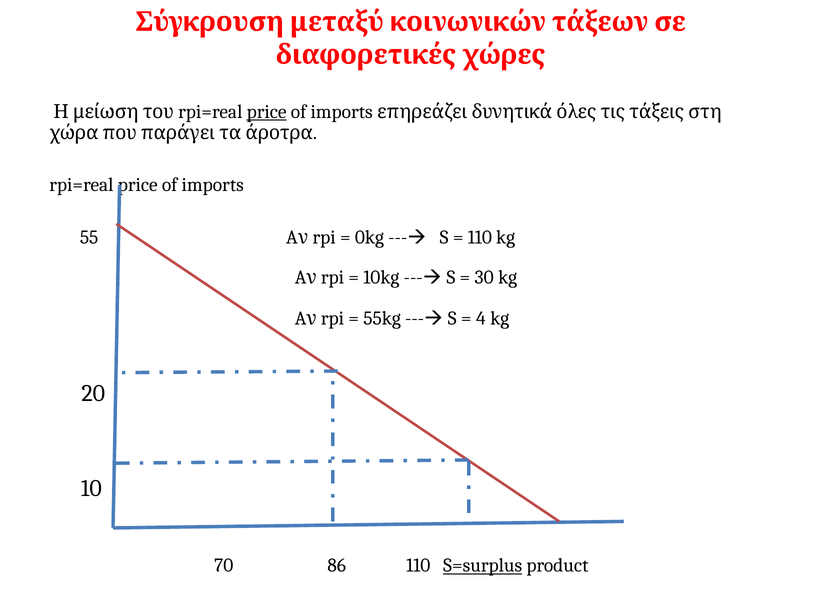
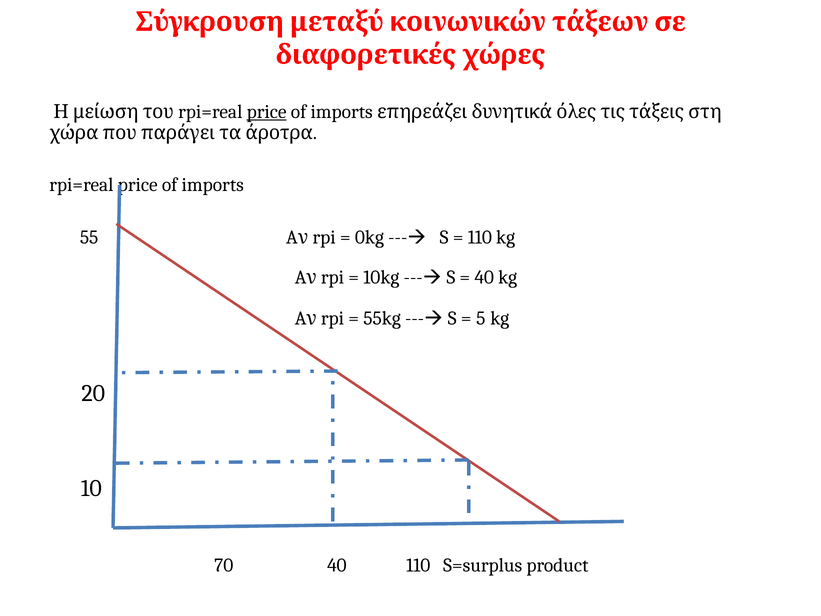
30 at (484, 277): 30 -> 40
4: 4 -> 5
70 86: 86 -> 40
S=surplus underline: present -> none
